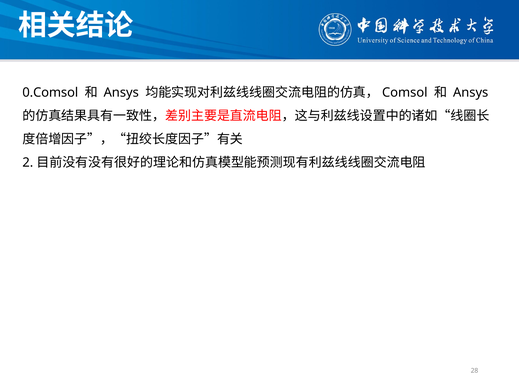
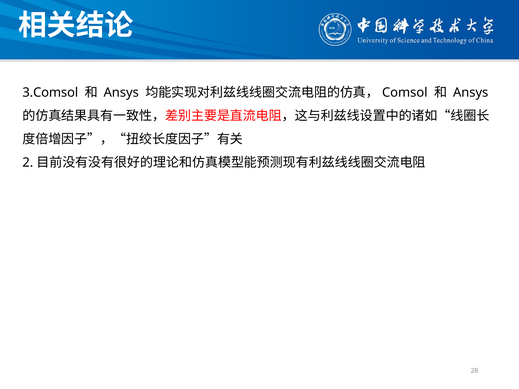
0.Comsol: 0.Comsol -> 3.Comsol
